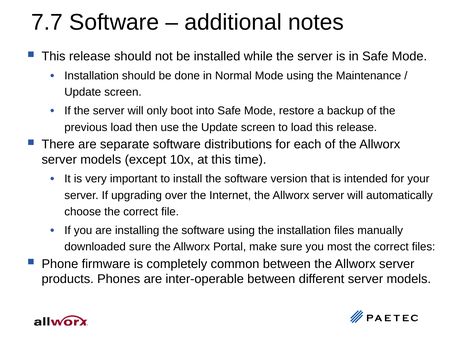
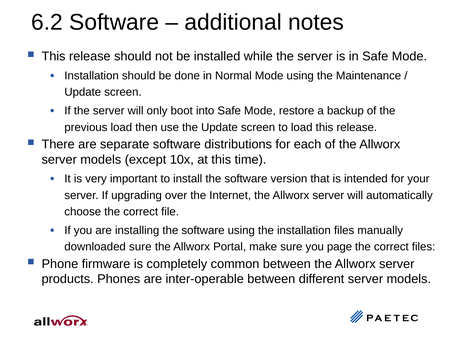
7.7: 7.7 -> 6.2
most: most -> page
